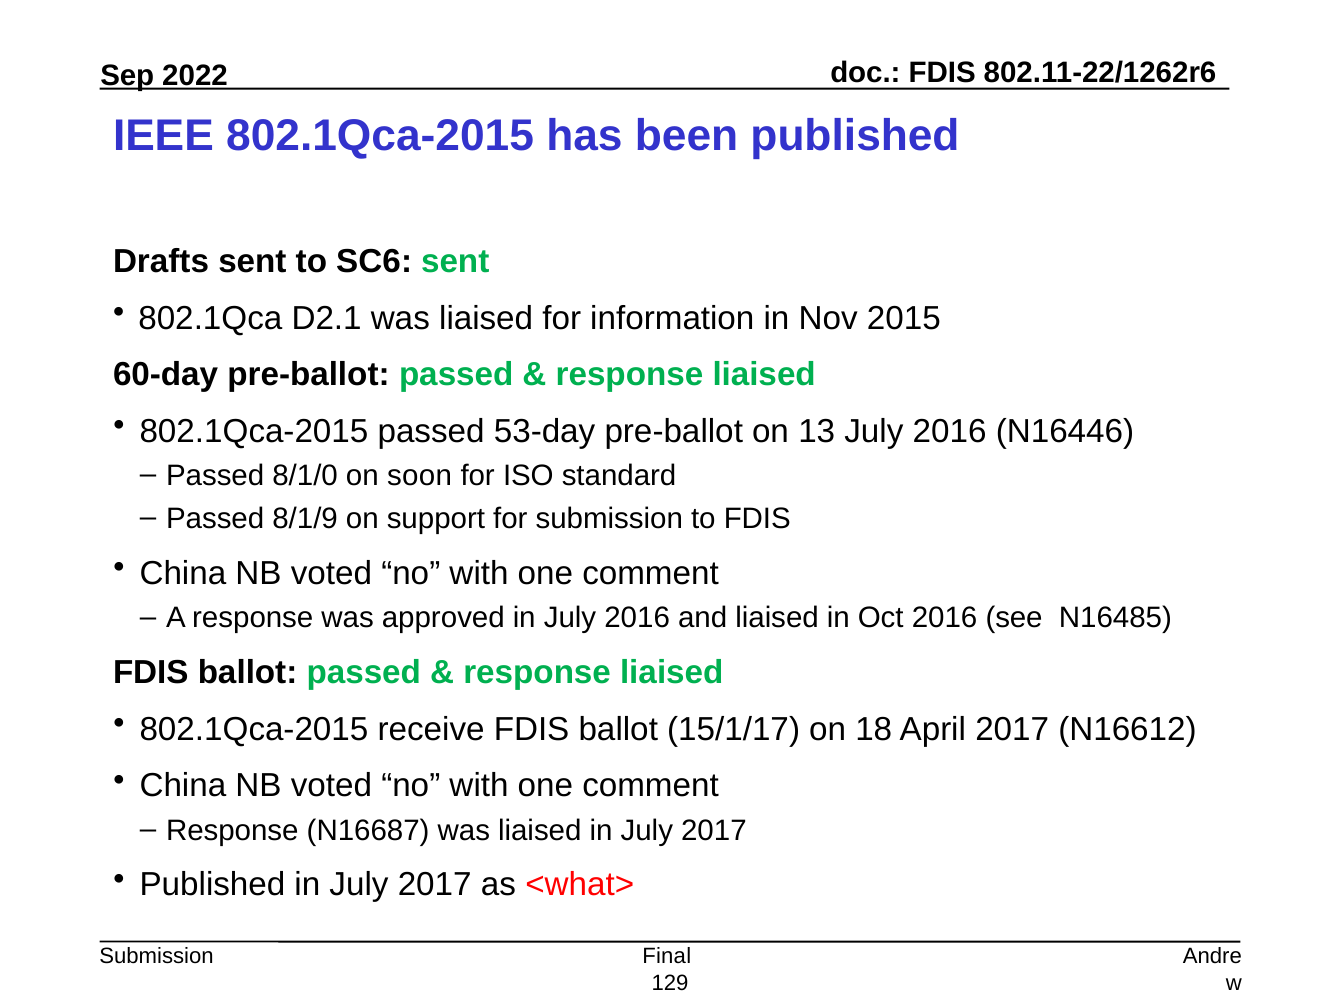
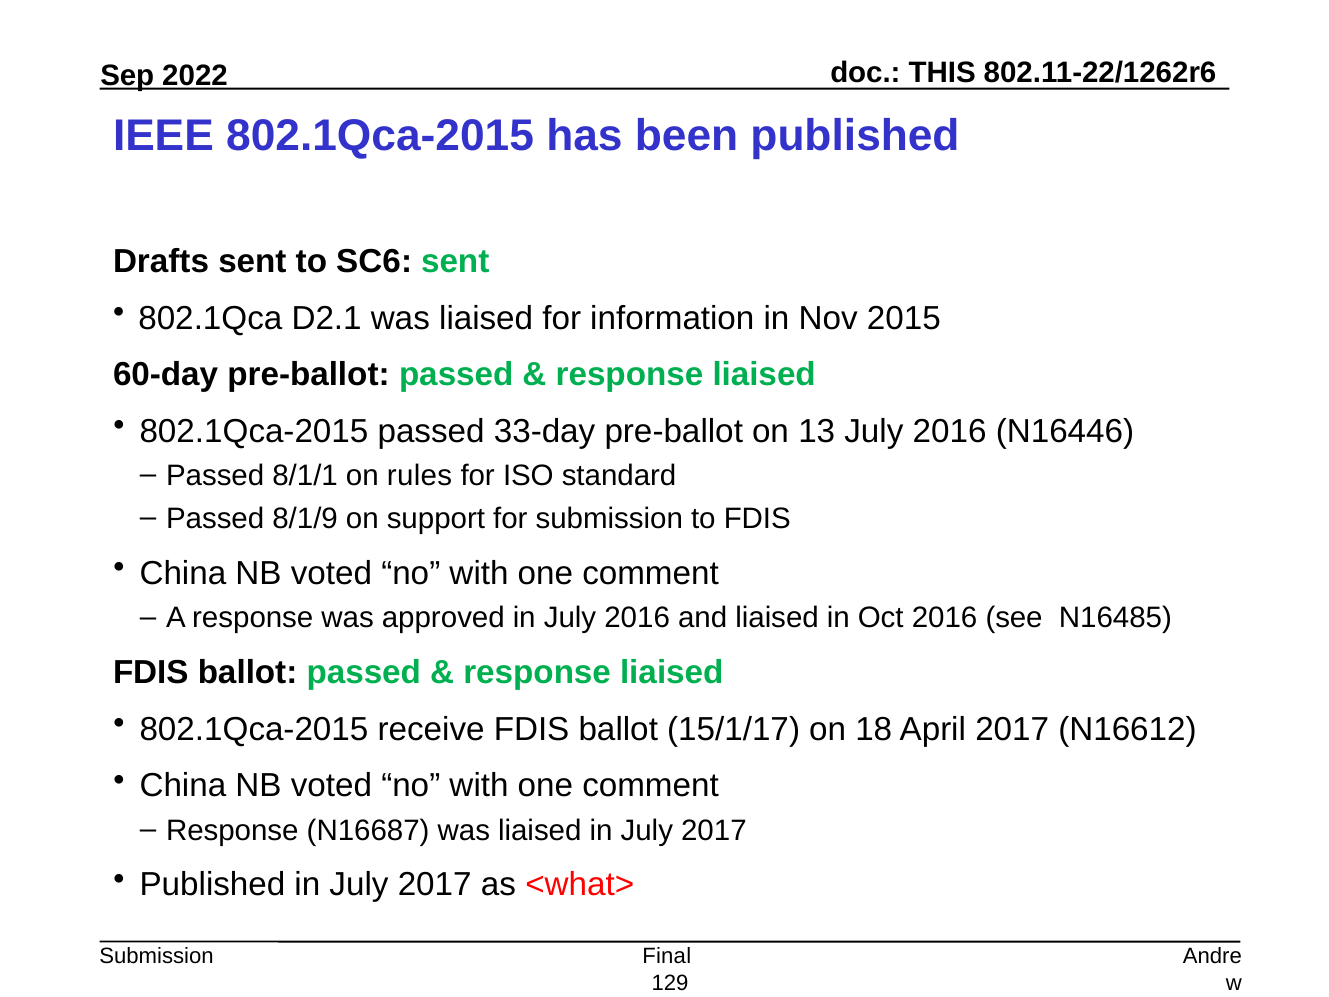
FDIS at (942, 73): FDIS -> THIS
53-day: 53-day -> 33-day
8/1/0: 8/1/0 -> 8/1/1
soon: soon -> rules
